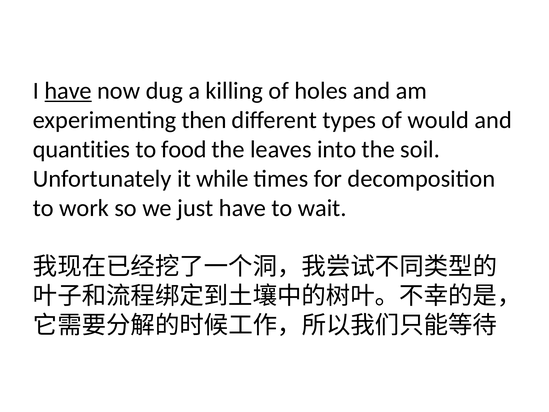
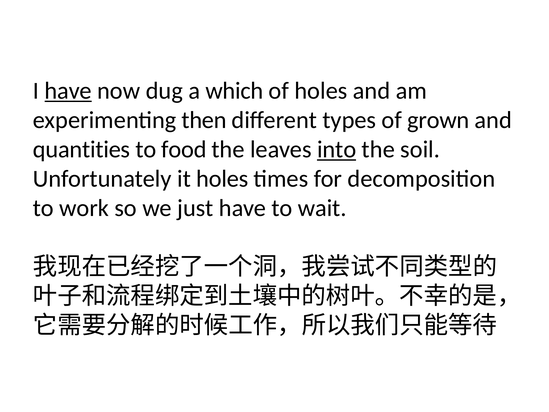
killing: killing -> which
would: would -> grown
into underline: none -> present
it while: while -> holes
